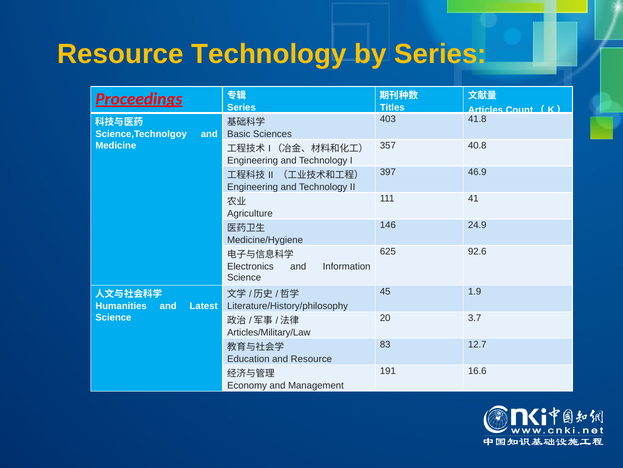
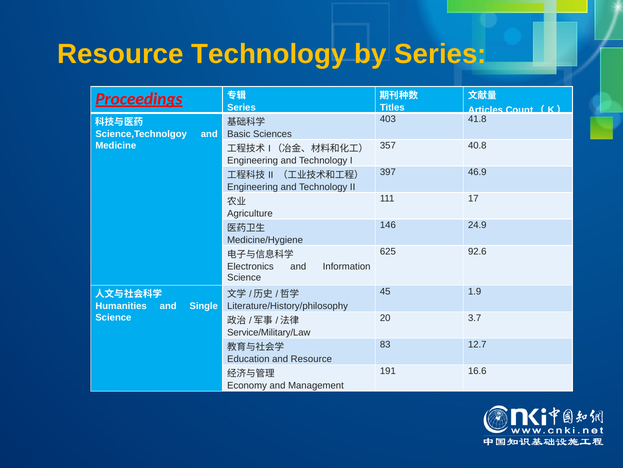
41: 41 -> 17
Latest: Latest -> Single
Articles/Military/Law: Articles/Military/Law -> Service/Military/Law
